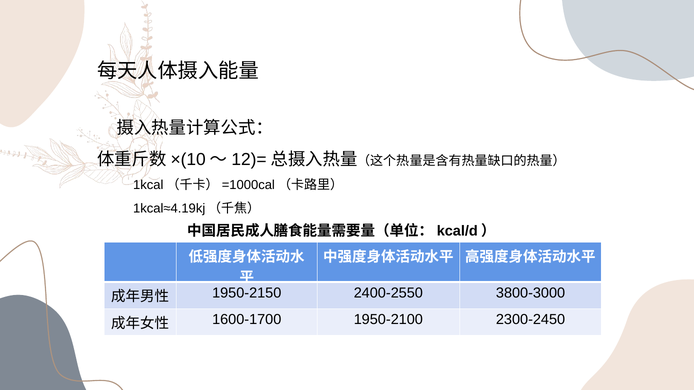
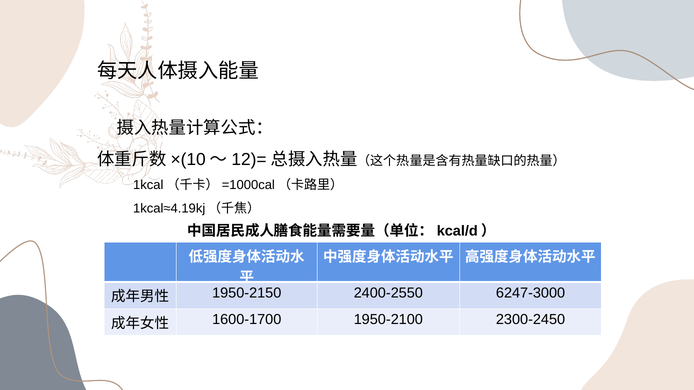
3800-3000: 3800-3000 -> 6247-3000
